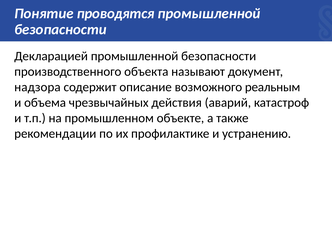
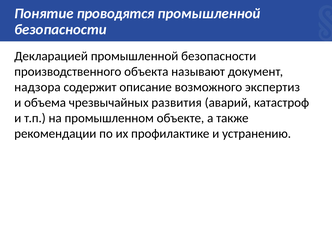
реальным: реальным -> экспертиз
действия: действия -> развития
